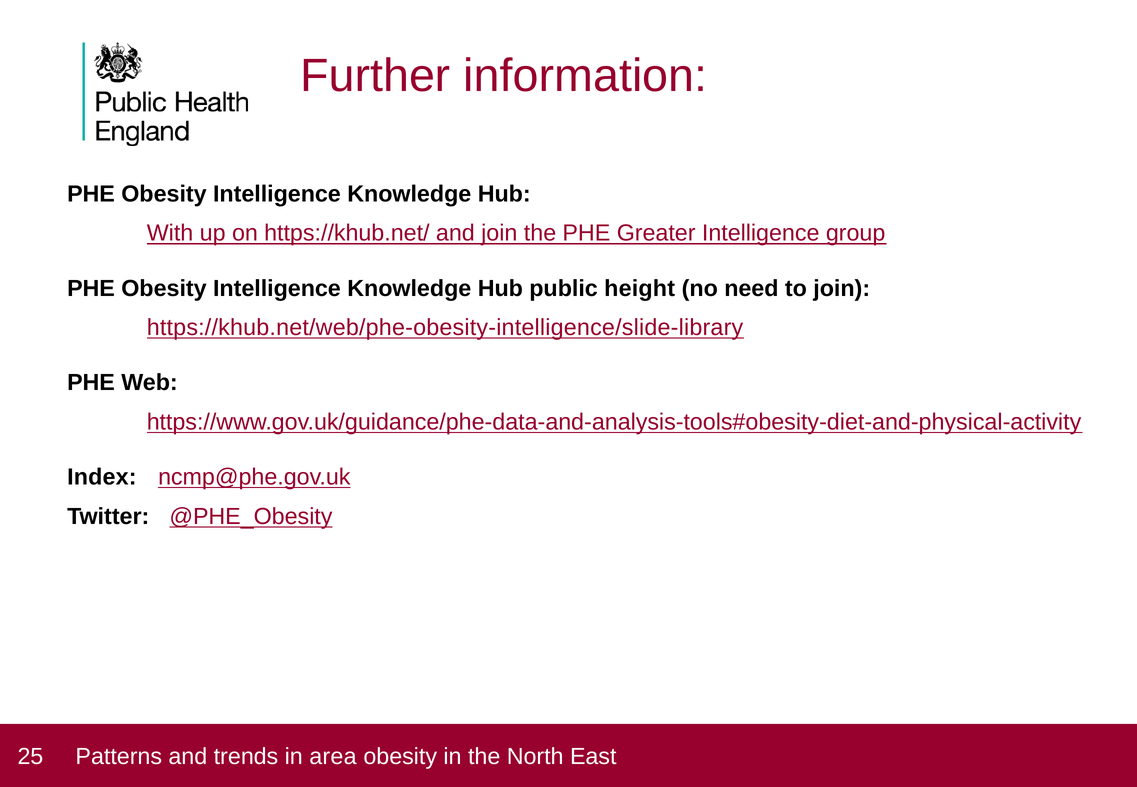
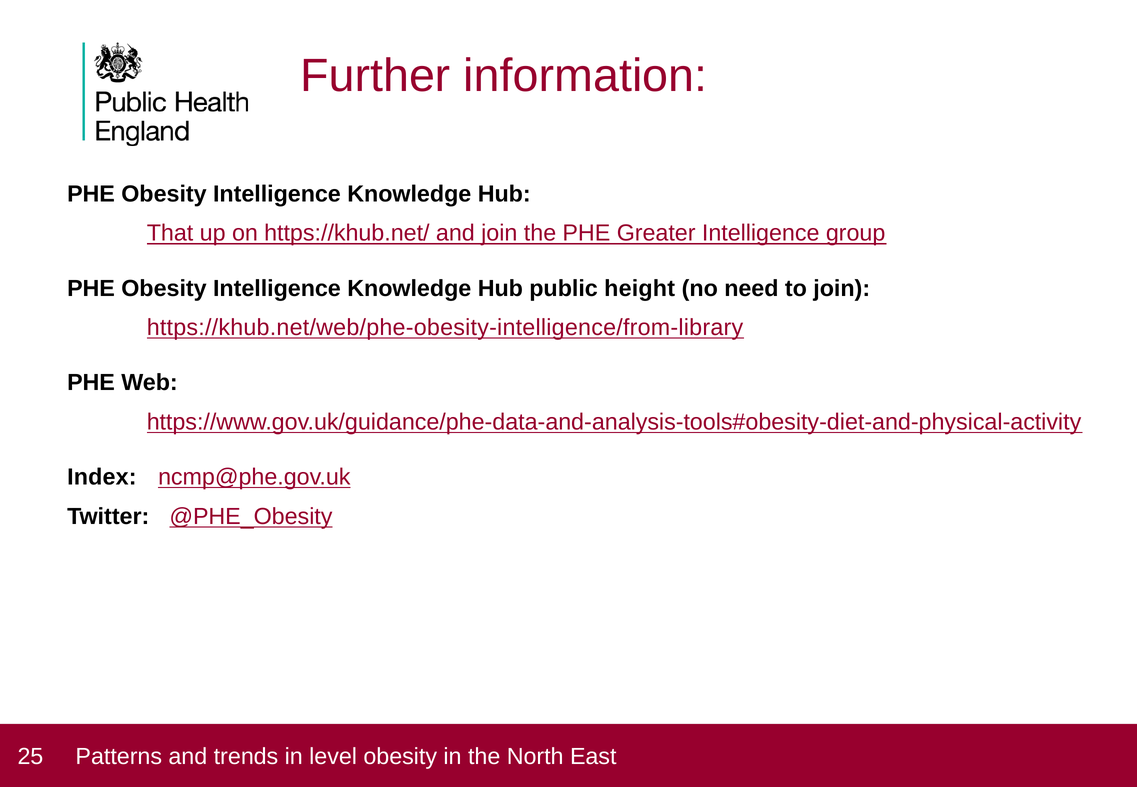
With: With -> That
https://khub.net/web/phe-obesity-intelligence/slide-library: https://khub.net/web/phe-obesity-intelligence/slide-library -> https://khub.net/web/phe-obesity-intelligence/from-library
area: area -> level
